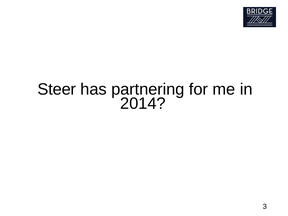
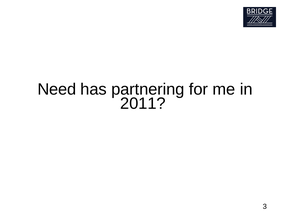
Steer: Steer -> Need
2014: 2014 -> 2011
